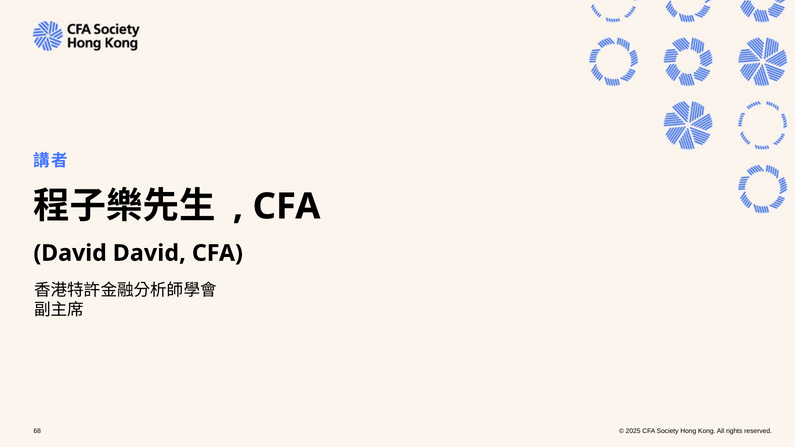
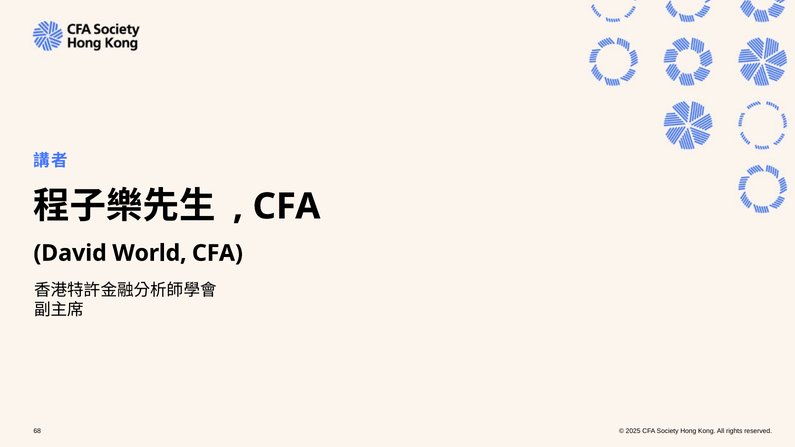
David David: David -> World
